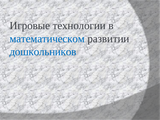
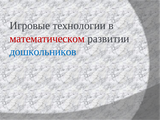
математическом colour: blue -> red
